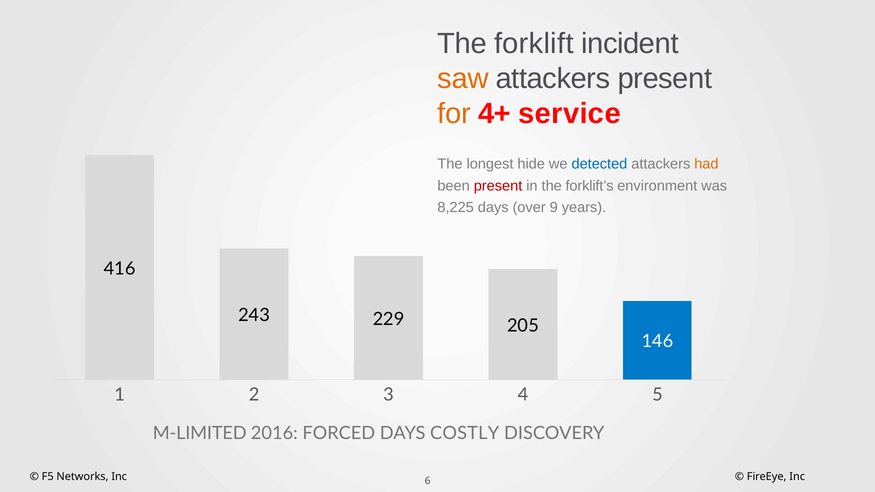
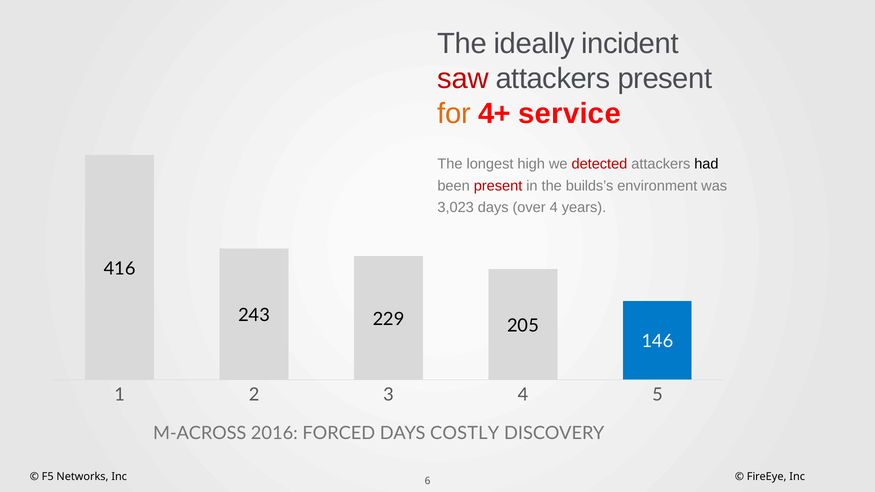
forklift: forklift -> ideally
saw colour: orange -> red
hide: hide -> high
detected colour: blue -> red
had colour: orange -> black
forklift’s: forklift’s -> builds’s
8,225: 8,225 -> 3,023
over 9: 9 -> 4
M-LIMITED: M-LIMITED -> M-ACROSS
